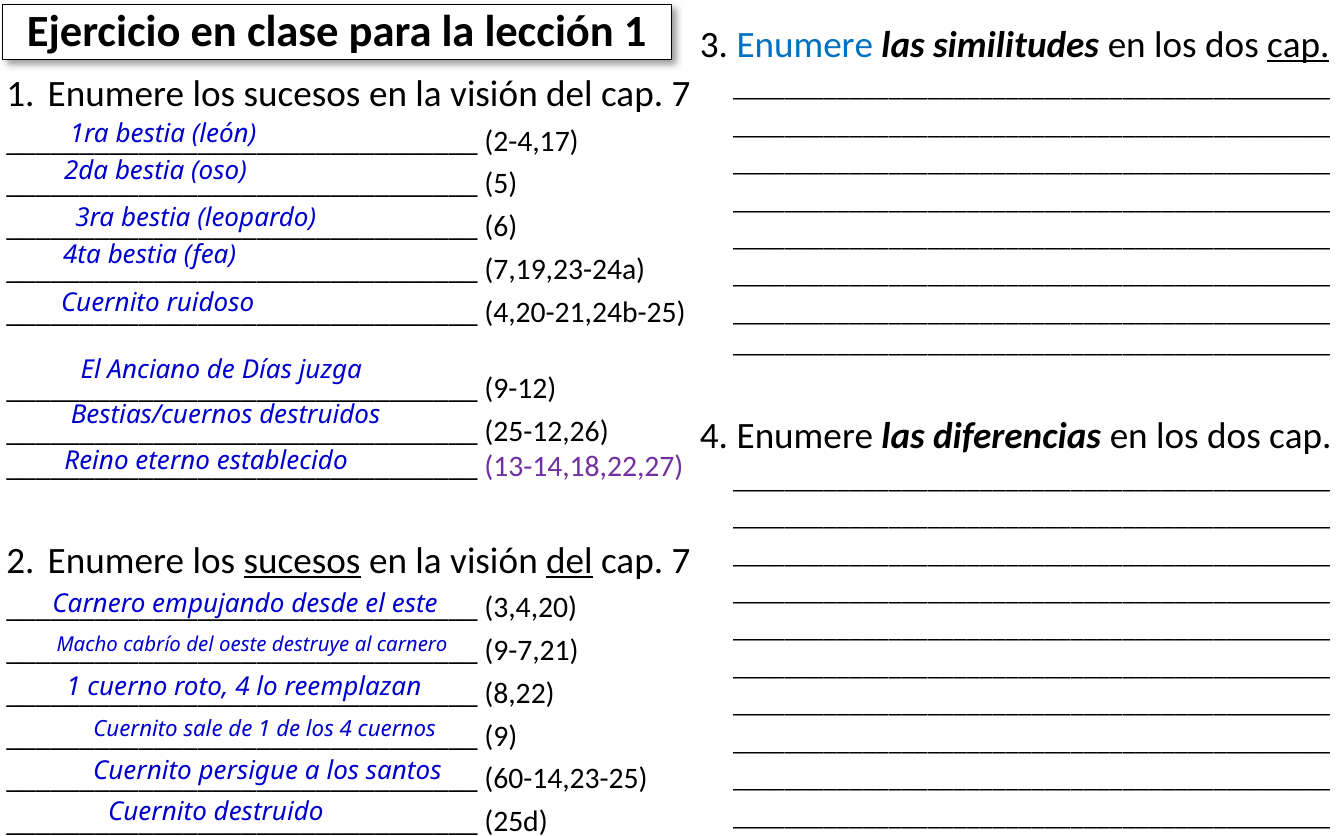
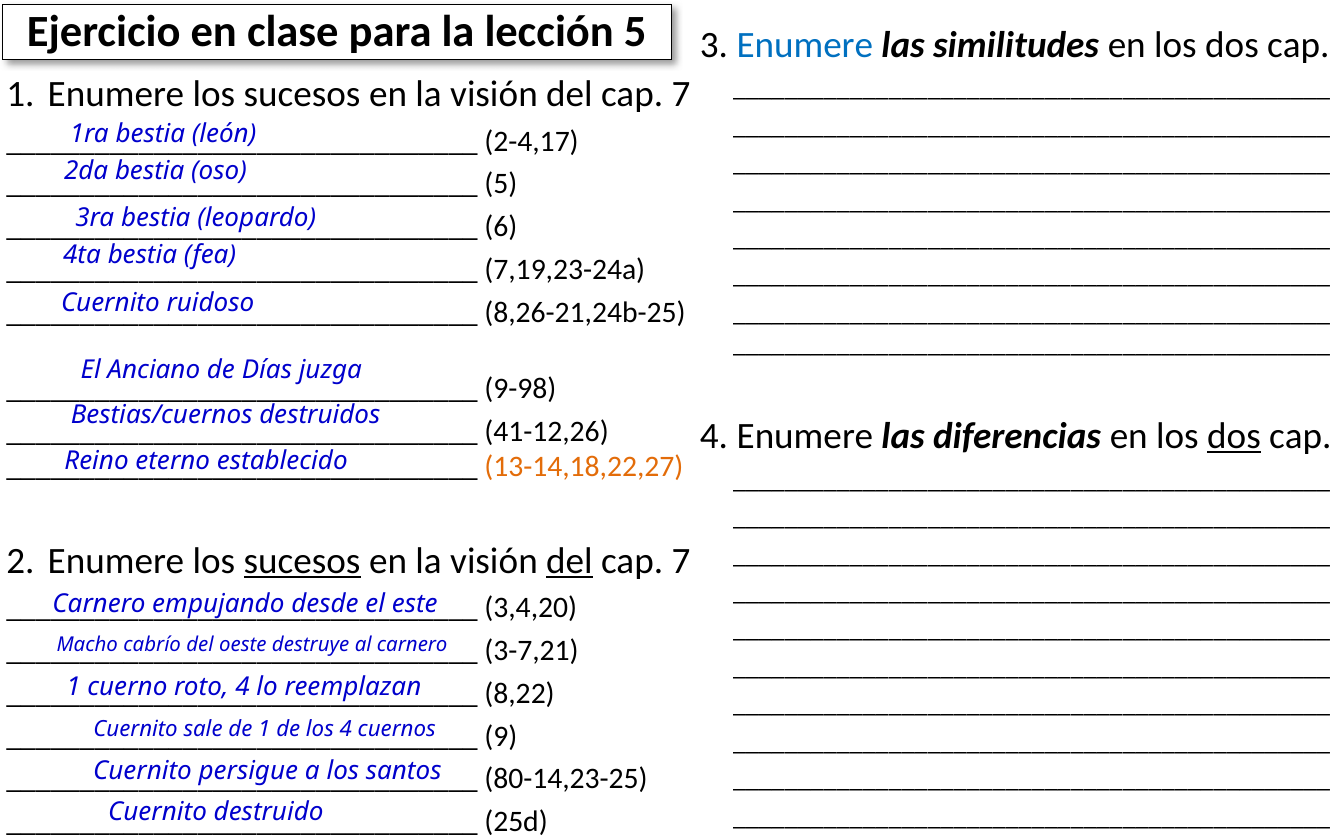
lección 1: 1 -> 5
cap at (1298, 45) underline: present -> none
4,20-21,24b-25: 4,20-21,24b-25 -> 8,26-21,24b-25
9-12: 9-12 -> 9-98
25-12,26: 25-12,26 -> 41-12,26
dos at (1234, 436) underline: none -> present
13-14,18,22,27 colour: purple -> orange
9-7,21: 9-7,21 -> 3-7,21
60-14,23-25: 60-14,23-25 -> 80-14,23-25
